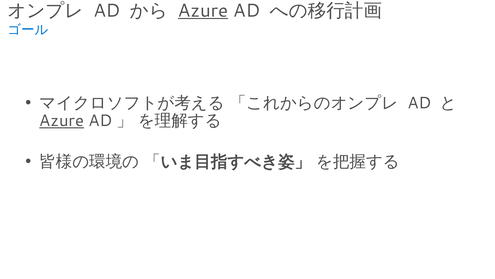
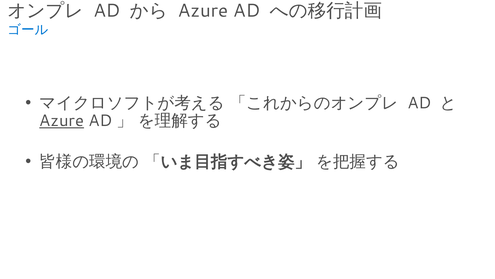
Azure at (203, 11) underline: present -> none
